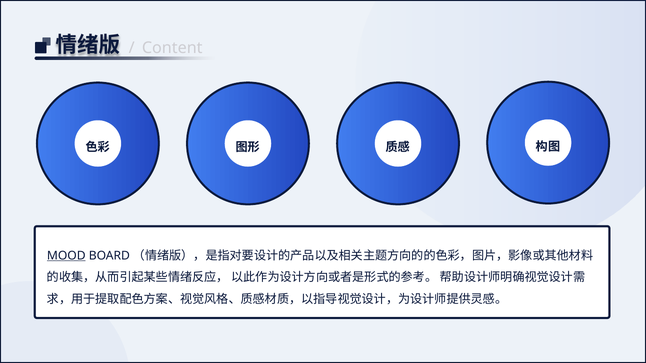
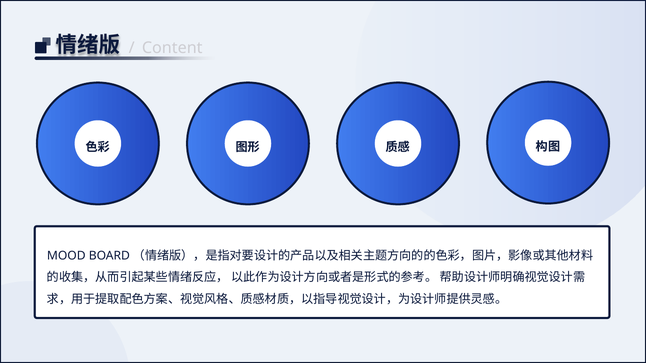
MOOD underline: present -> none
